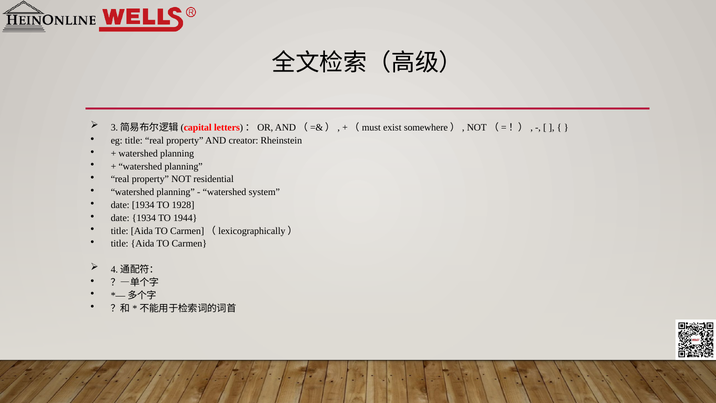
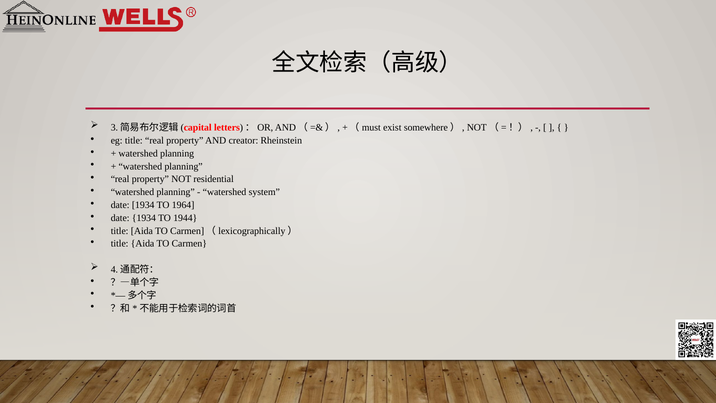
1928: 1928 -> 1964
